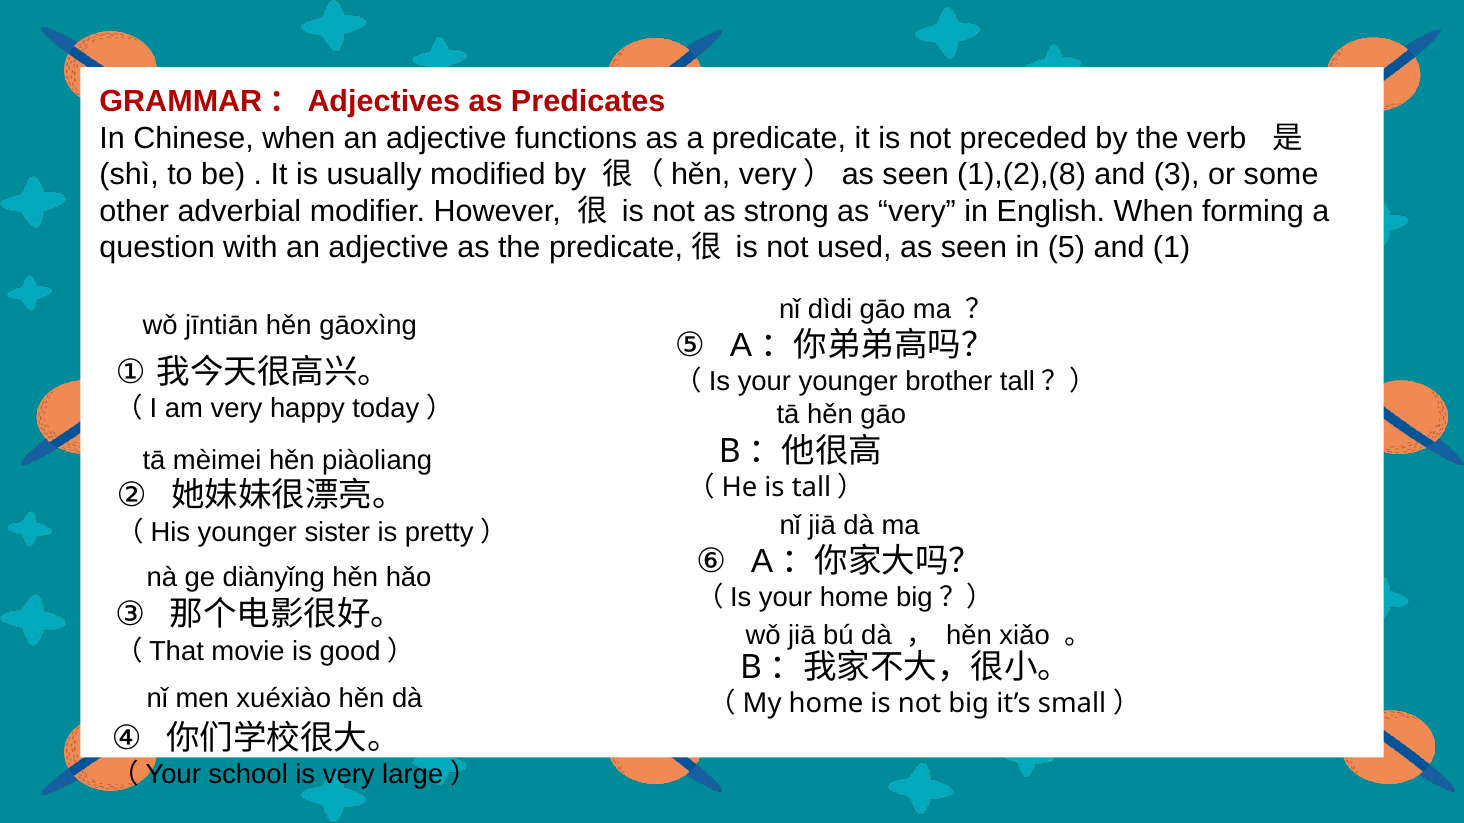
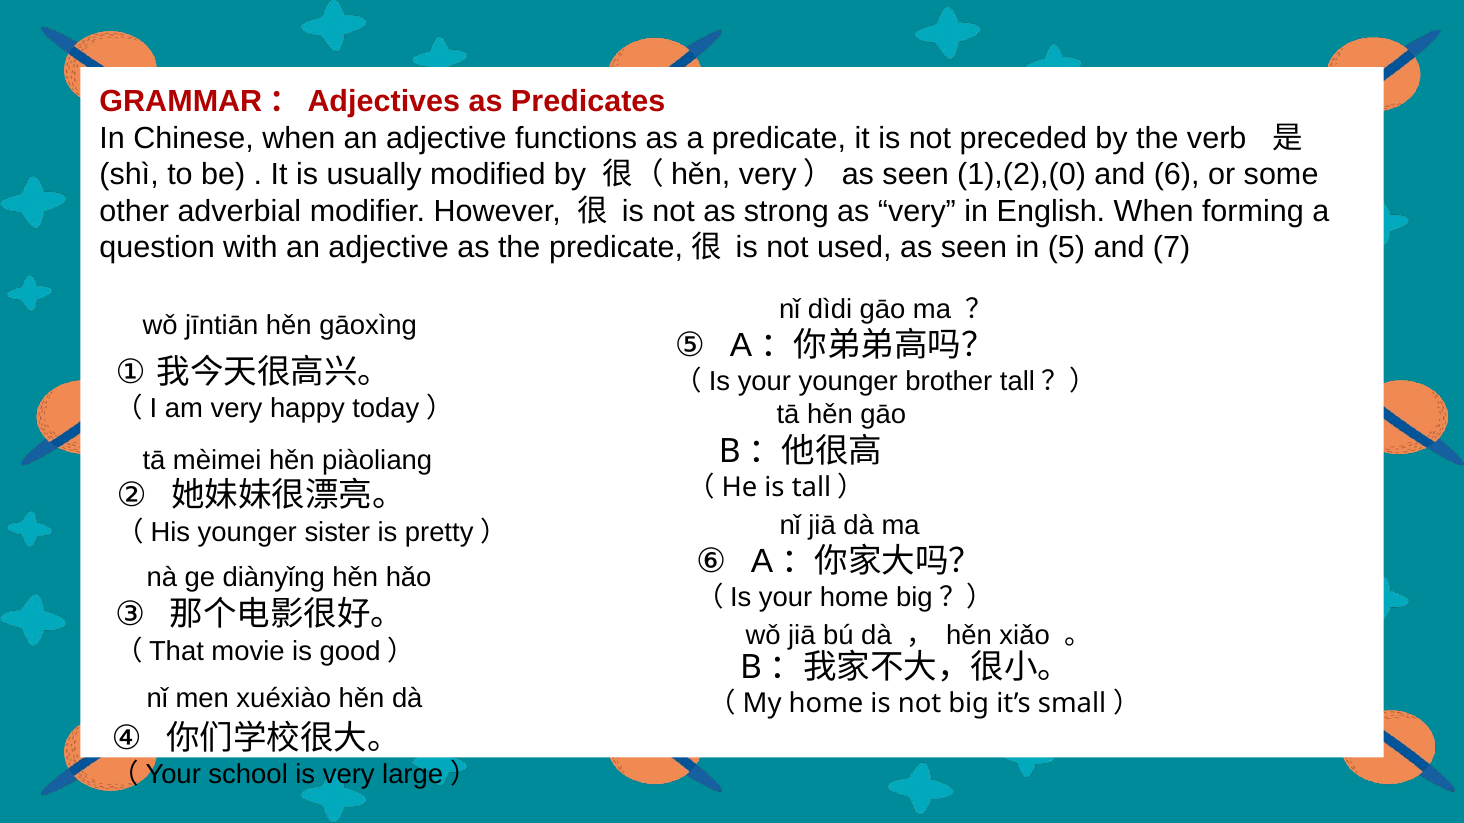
1),(2),(8: 1),(2),(8 -> 1),(2),(0
3: 3 -> 6
1: 1 -> 7
